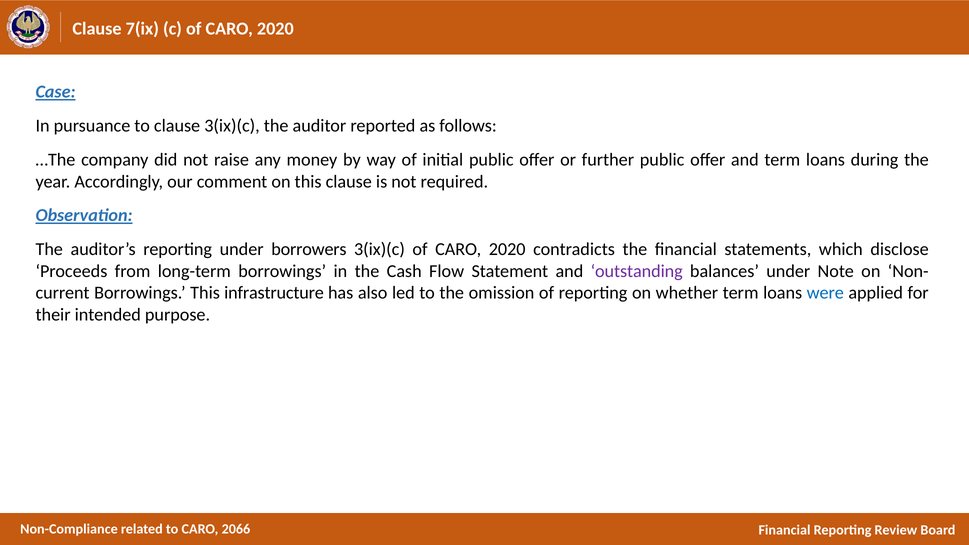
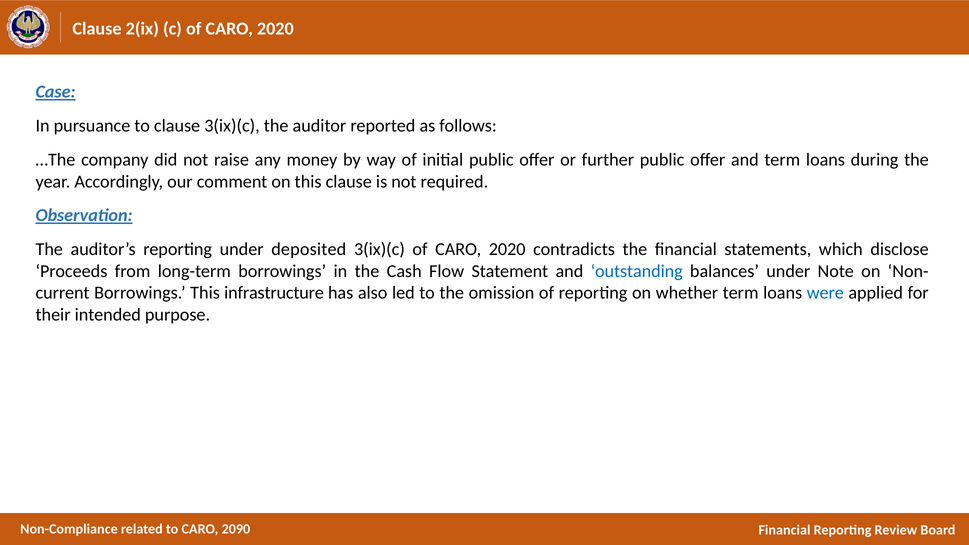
7(ix: 7(ix -> 2(ix
borrowers: borrowers -> deposited
outstanding colour: purple -> blue
2066: 2066 -> 2090
